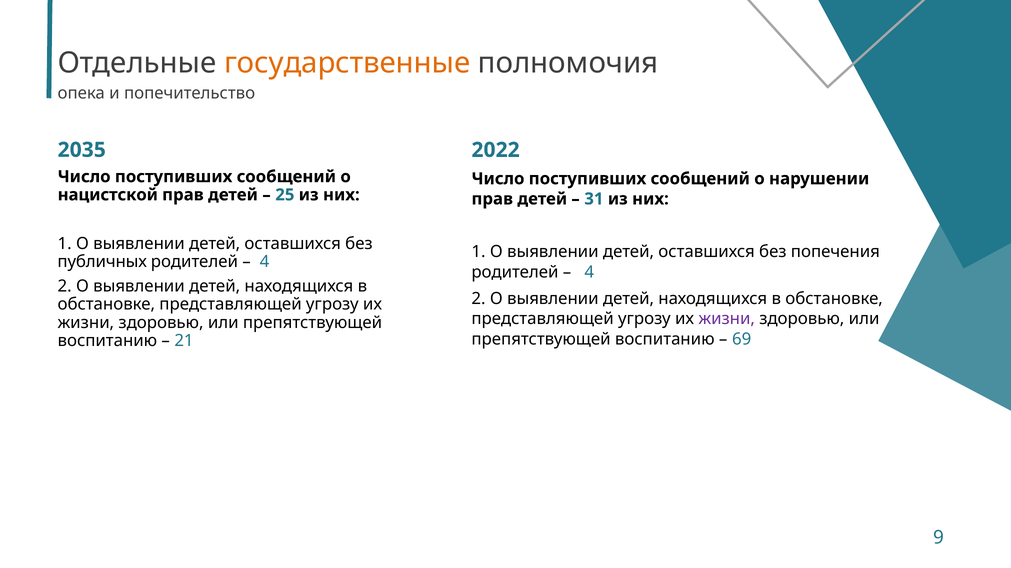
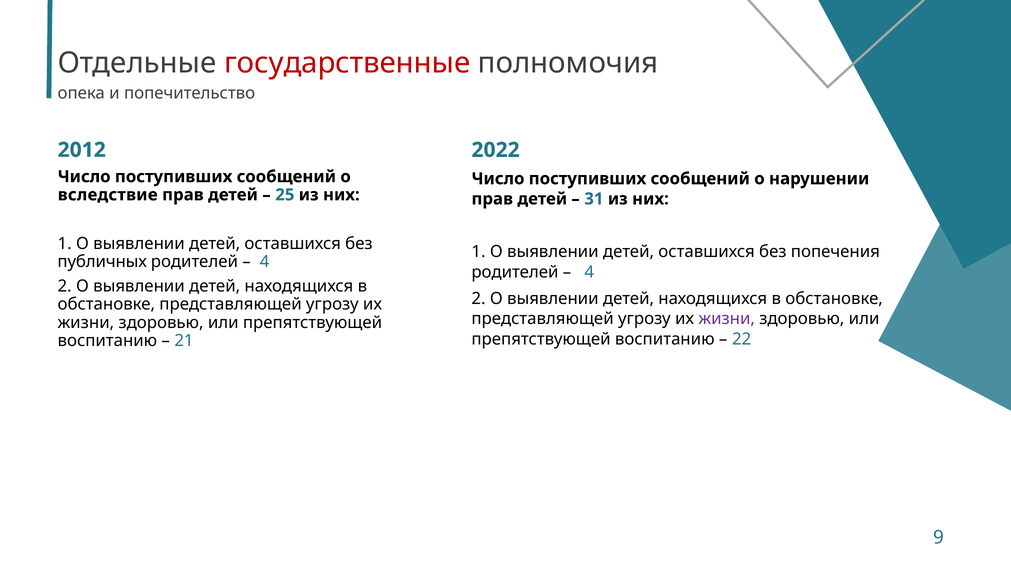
государственные colour: orange -> red
2035: 2035 -> 2012
нацистской: нацистской -> вследствие
69: 69 -> 22
